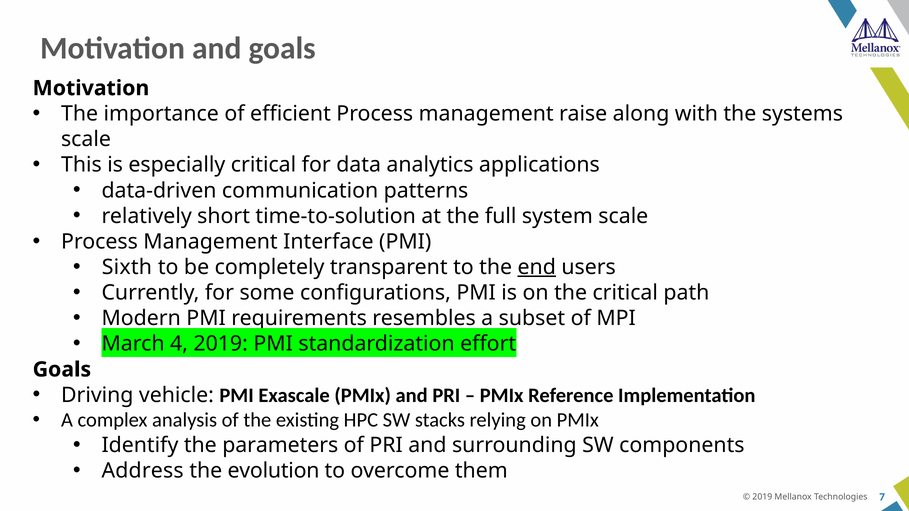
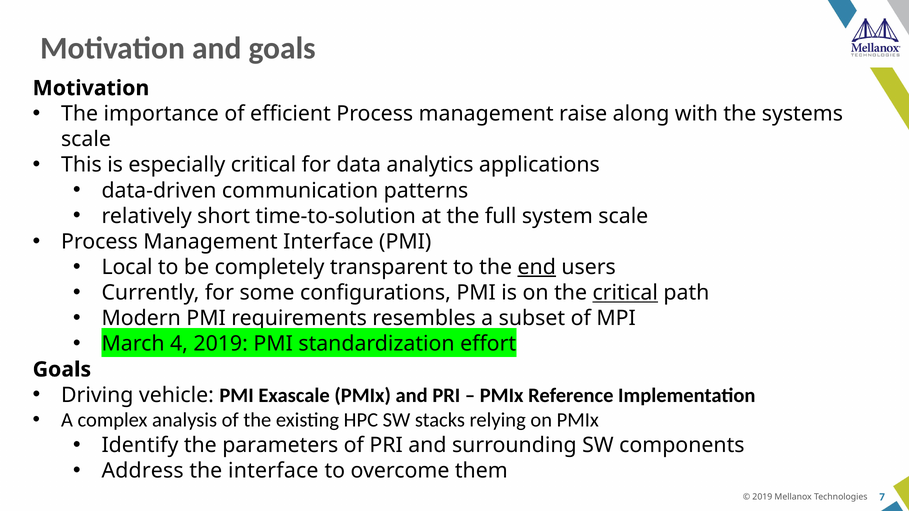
Sixth: Sixth -> Local
critical at (625, 293) underline: none -> present
the evolution: evolution -> interface
